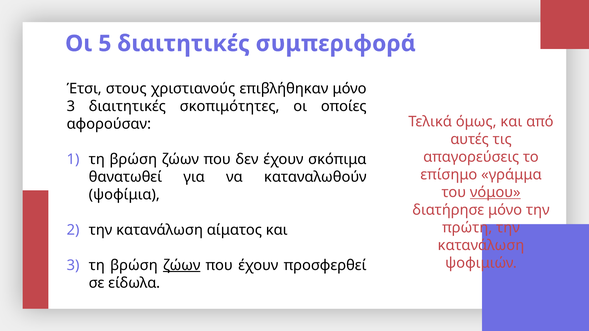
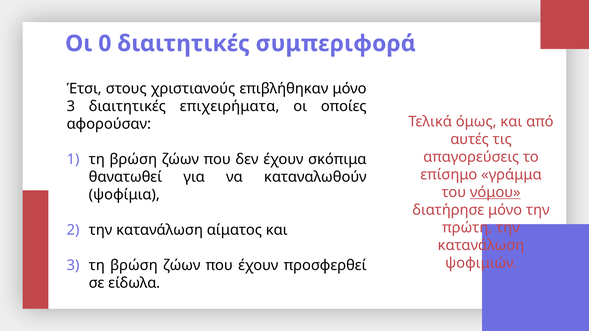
5: 5 -> 0
σκοπιμότητες: σκοπιμότητες -> επιχειρήματα
ζώων at (182, 265) underline: present -> none
